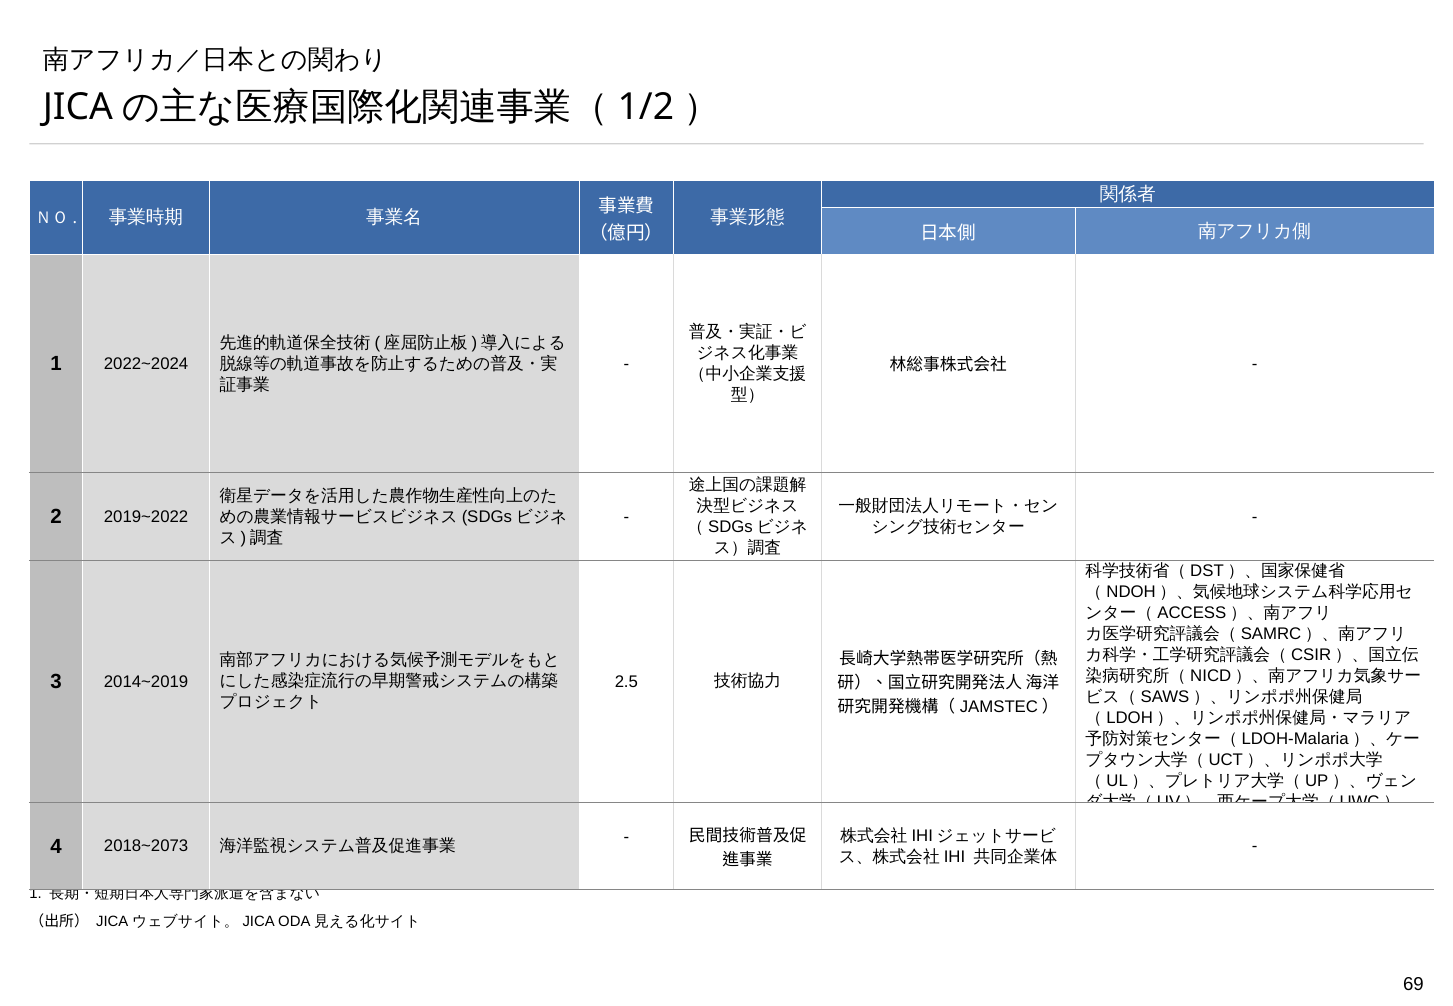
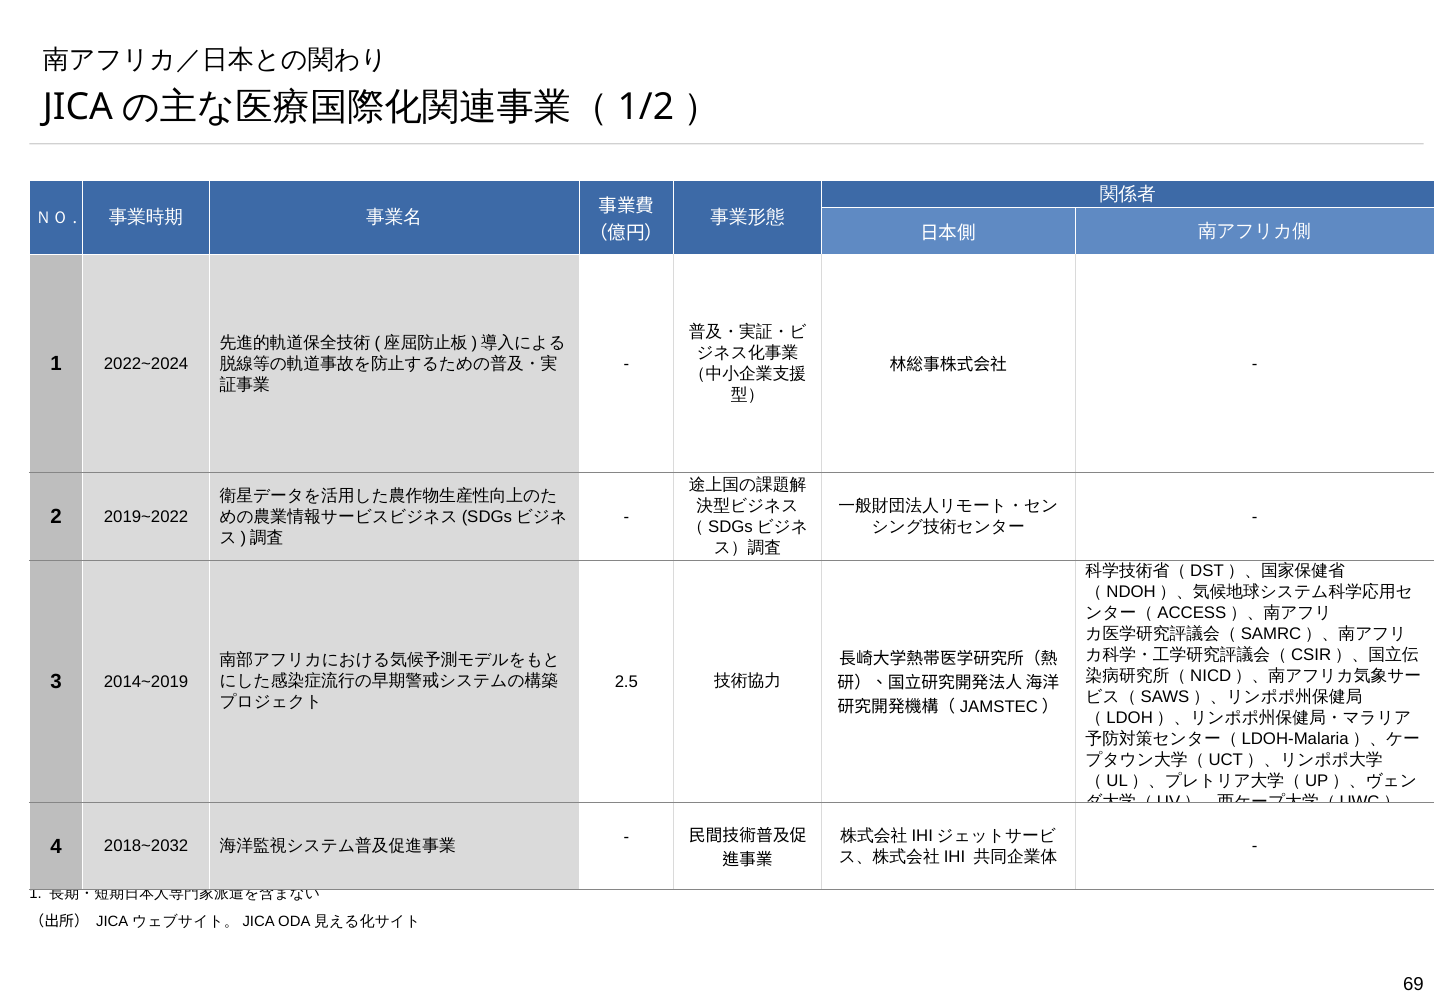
2018~2073: 2018~2073 -> 2018~2032
